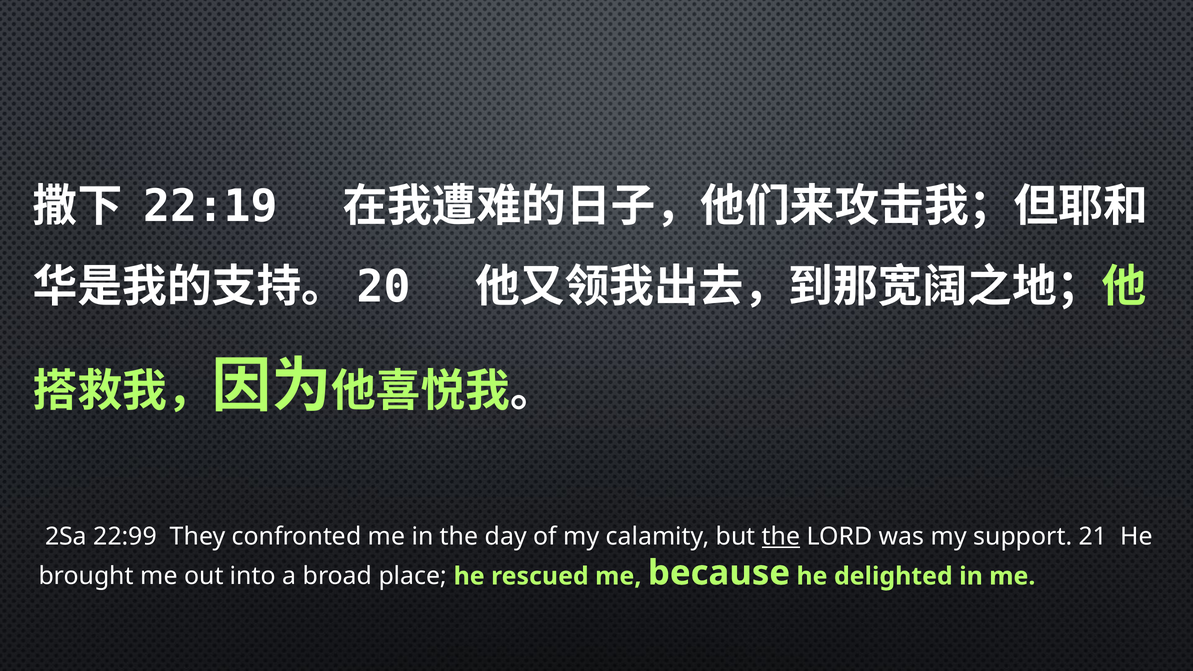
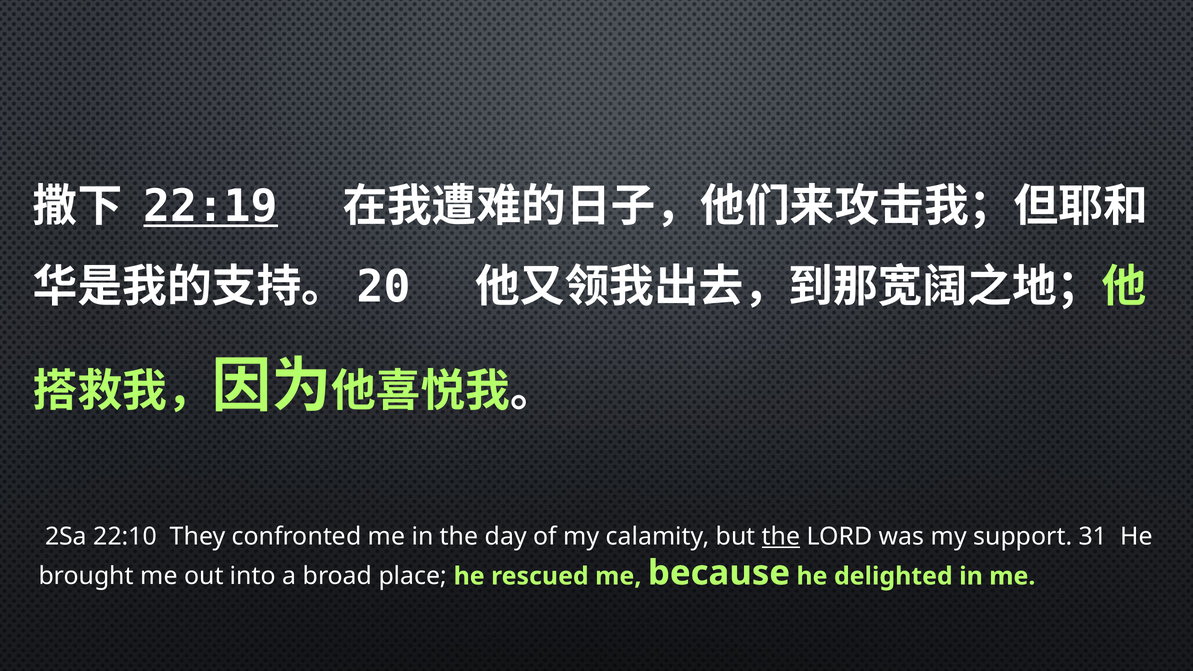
22:19 underline: none -> present
22:99: 22:99 -> 22:10
21: 21 -> 31
